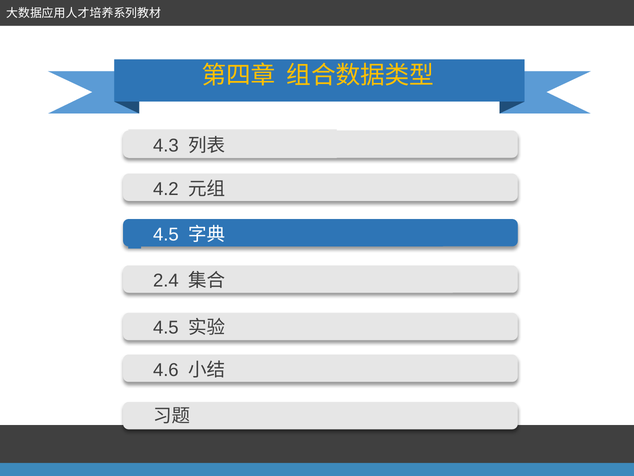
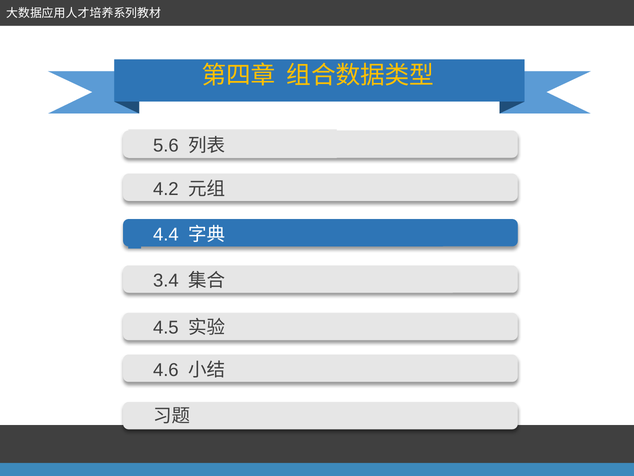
4.3: 4.3 -> 5.6
4.5 at (166, 234): 4.5 -> 4.4
2.4: 2.4 -> 3.4
